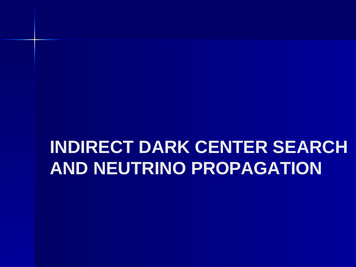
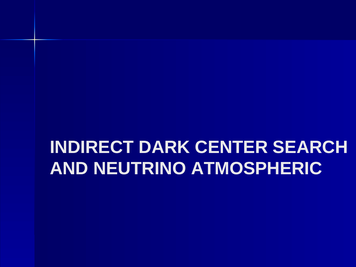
PROPAGATION: PROPAGATION -> ATMOSPHERIC
